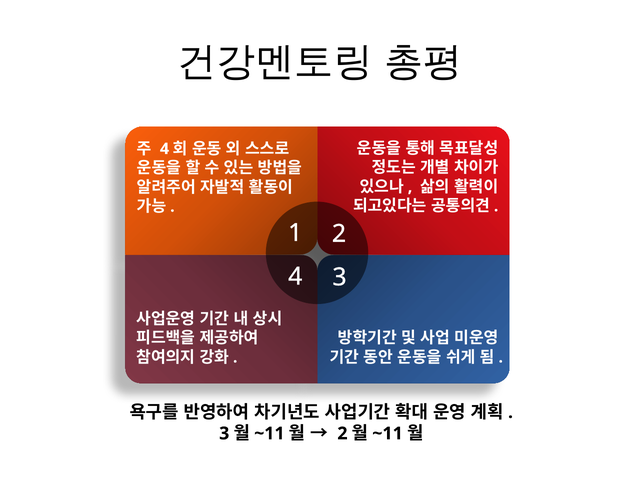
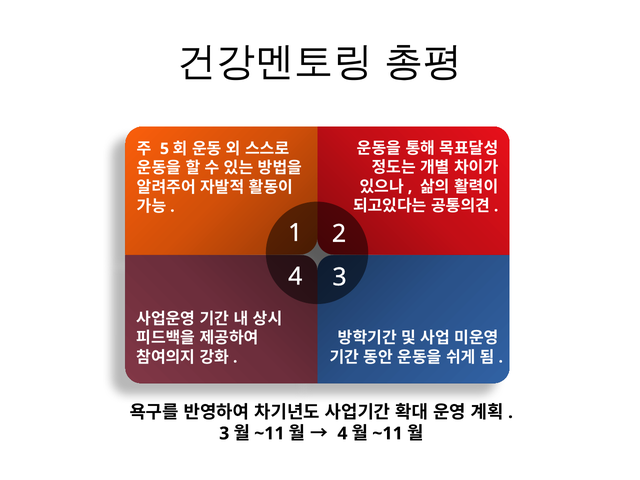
4 at (165, 149): 4 -> 5
2 at (342, 433): 2 -> 4
